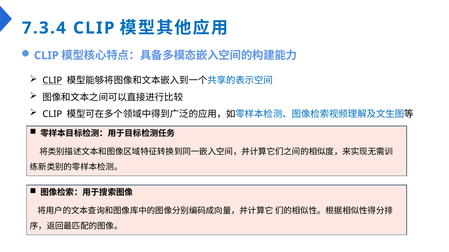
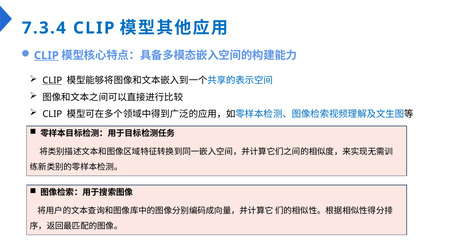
CLIP at (46, 56) underline: none -> present
